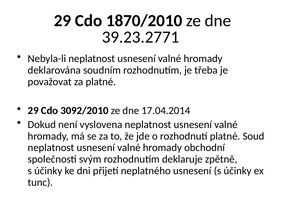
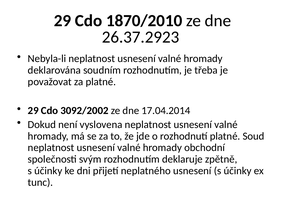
39.23.2771: 39.23.2771 -> 26.37.2923
3092/2010: 3092/2010 -> 3092/2002
